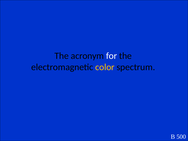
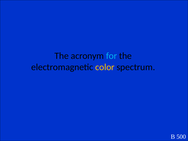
for colour: white -> light blue
